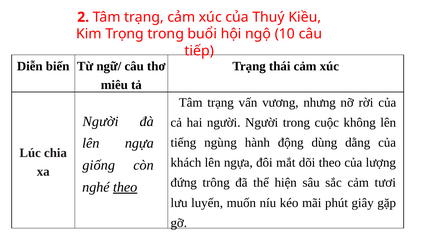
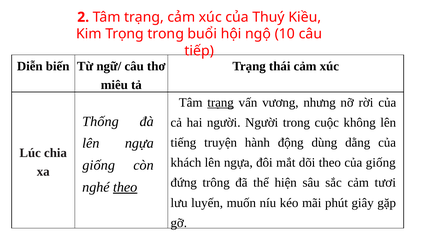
trạng at (221, 103) underline: none -> present
Người at (101, 122): Người -> Thống
ngùng: ngùng -> truyện
của lượng: lượng -> giống
